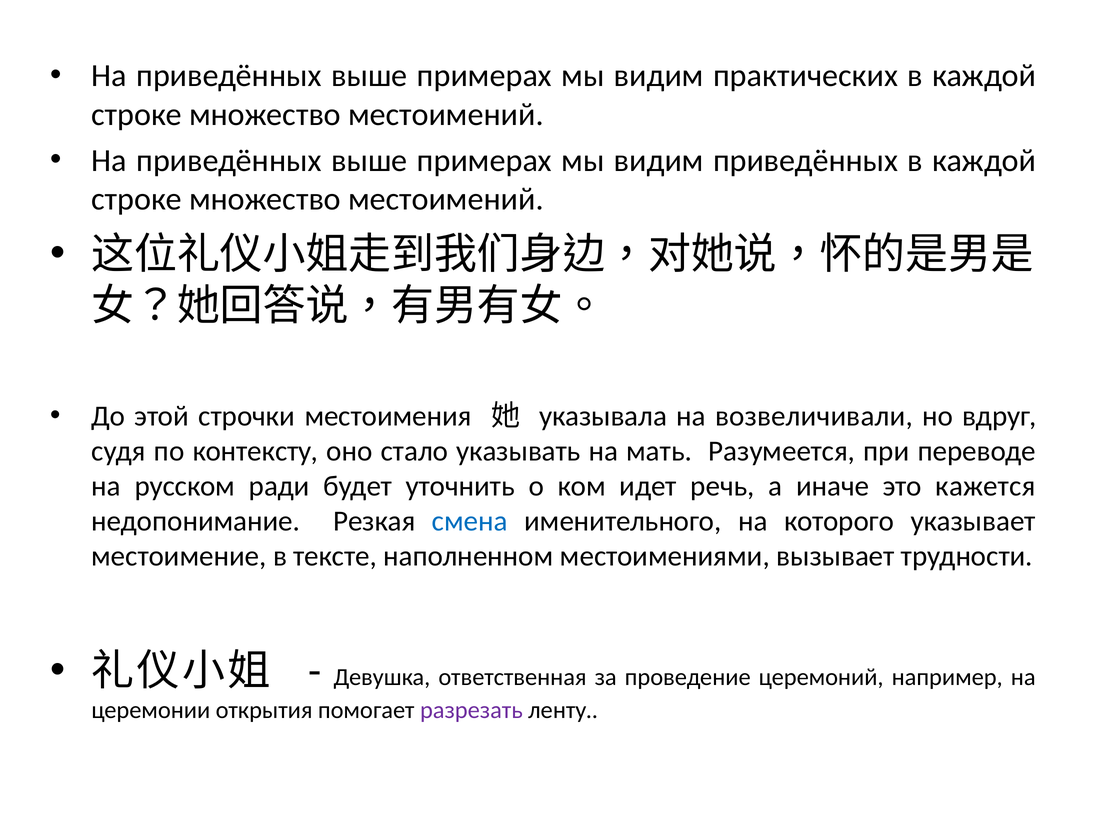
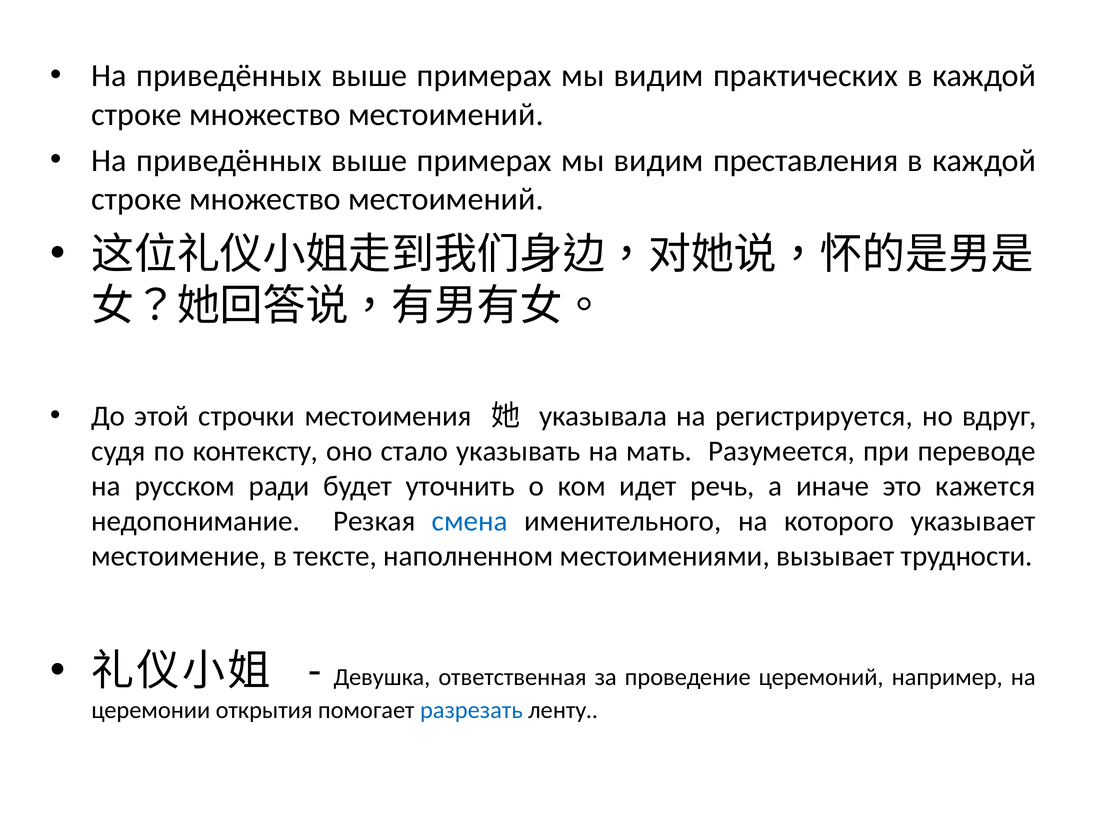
видим приведённых: приведённых -> преставления
возвеличивали: возвеличивали -> регистрируется
разрезать colour: purple -> blue
